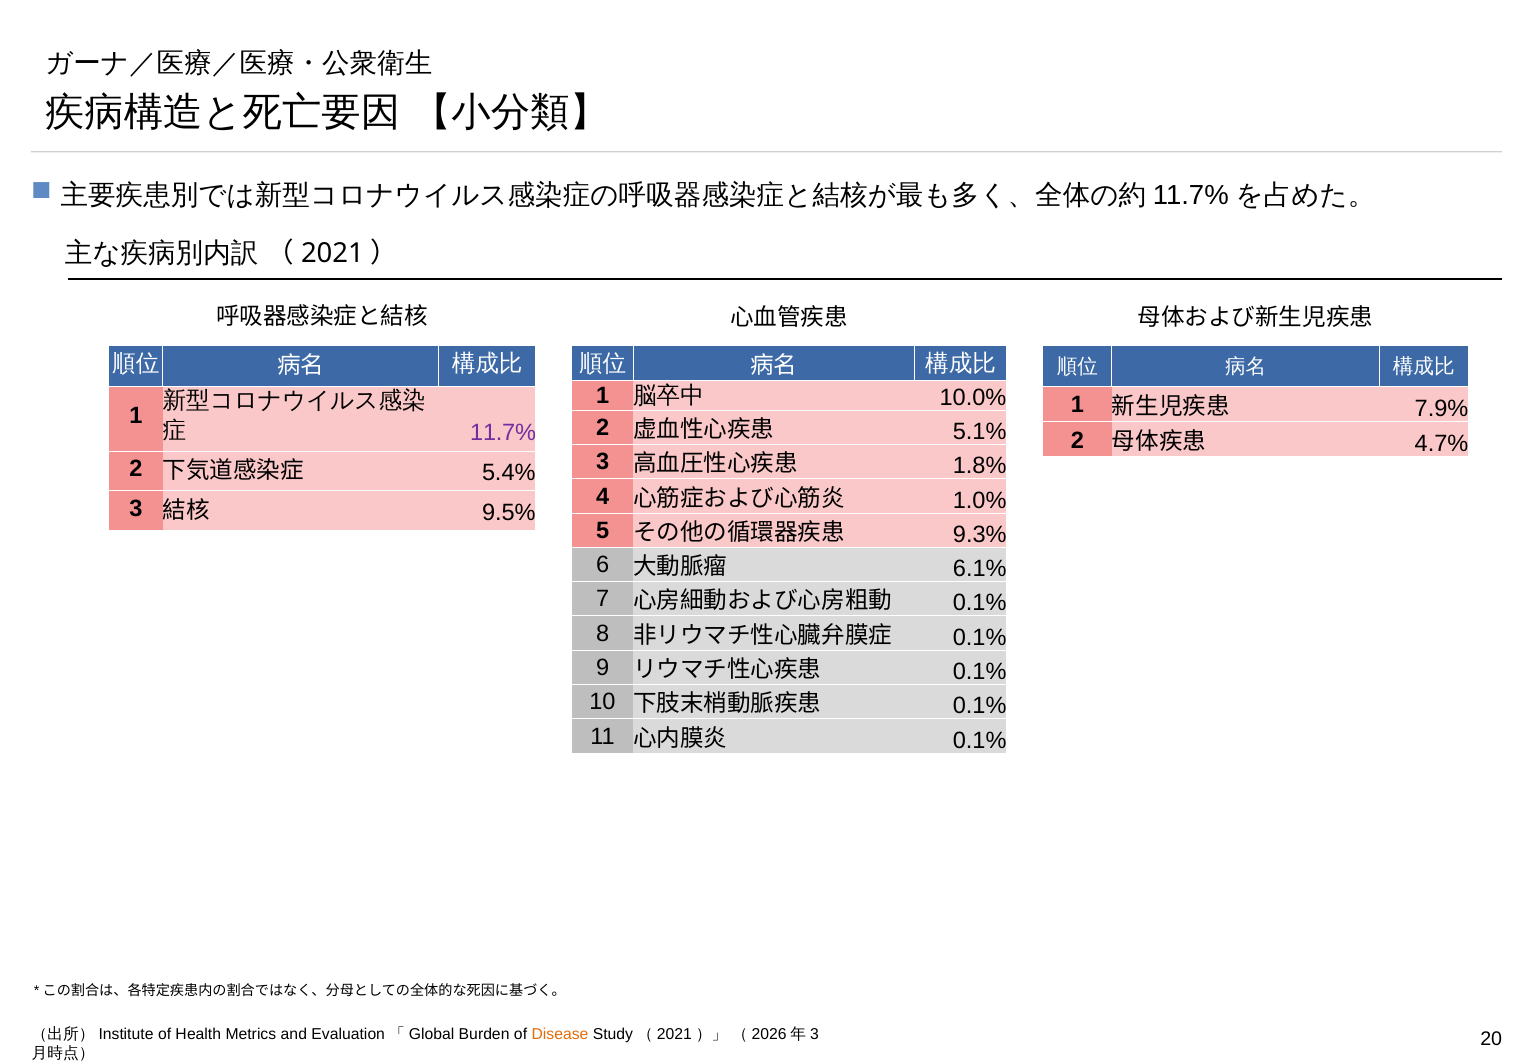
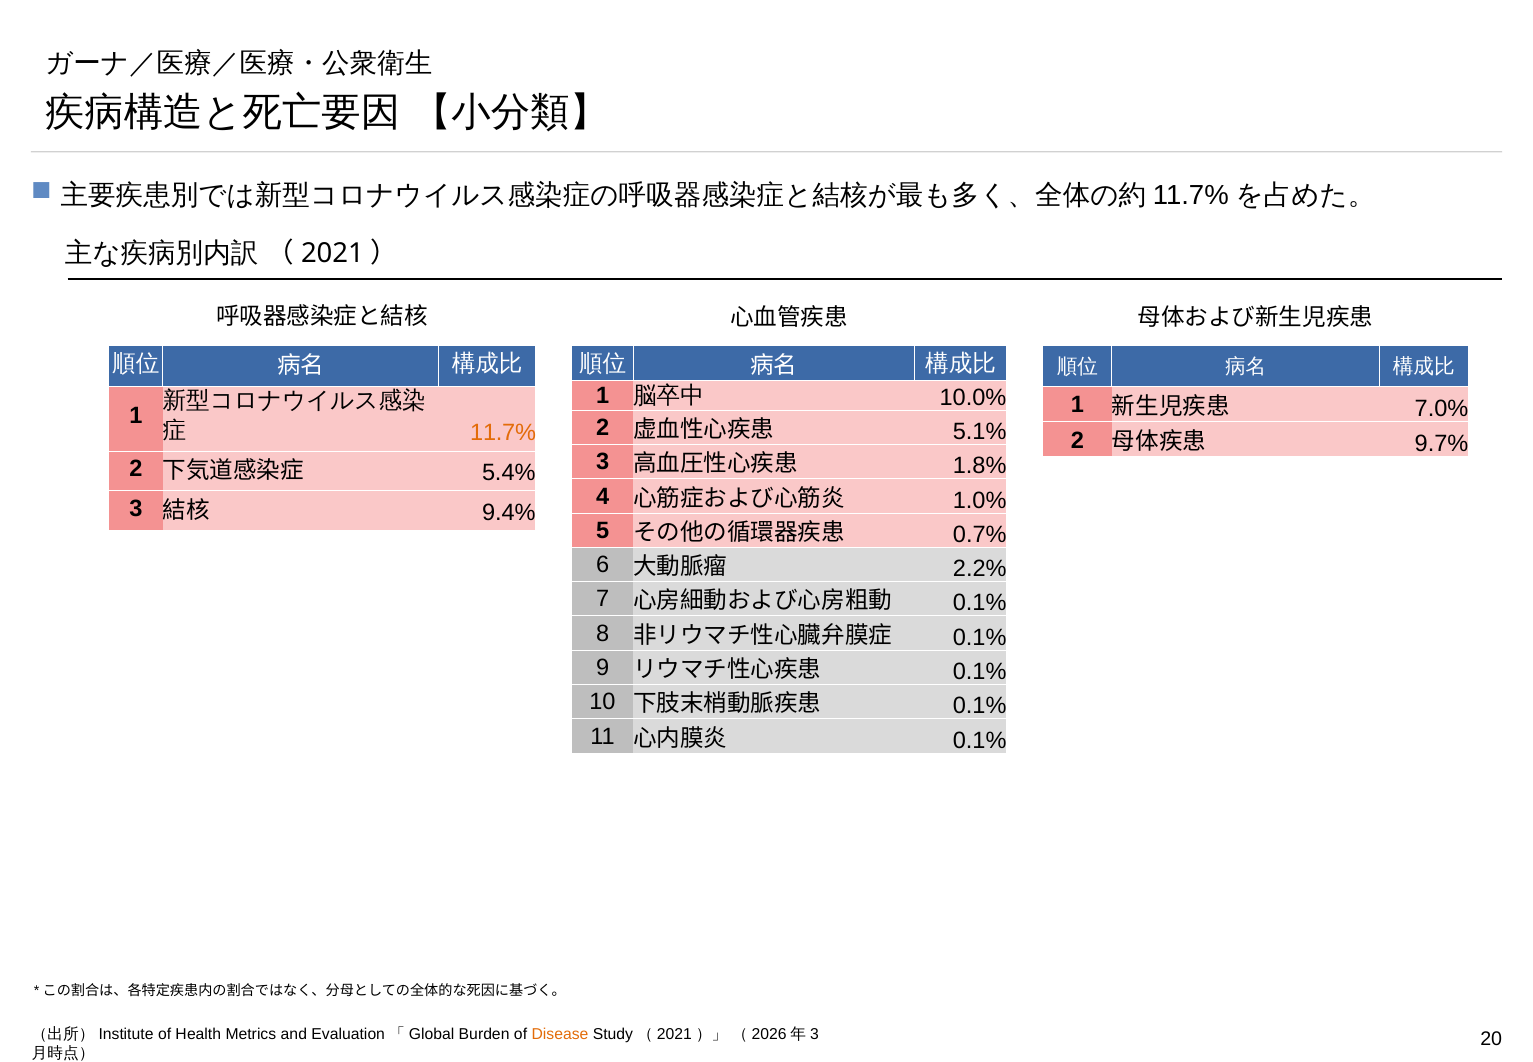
7.9%: 7.9% -> 7.0%
11.7% colour: purple -> orange
4.7%: 4.7% -> 9.7%
9.5%: 9.5% -> 9.4%
9.3%: 9.3% -> 0.7%
6.1%: 6.1% -> 2.2%
